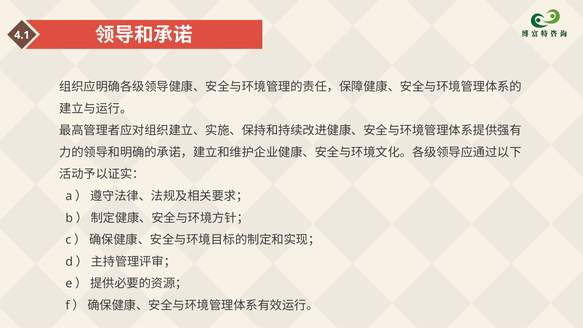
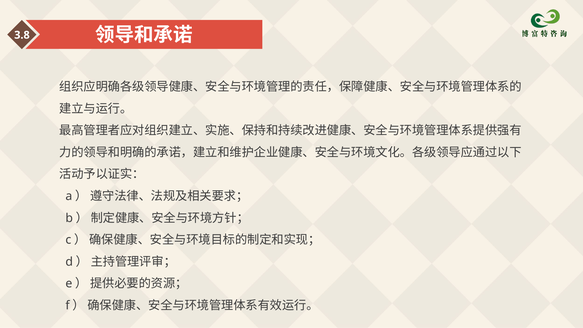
4.1: 4.1 -> 3.8
